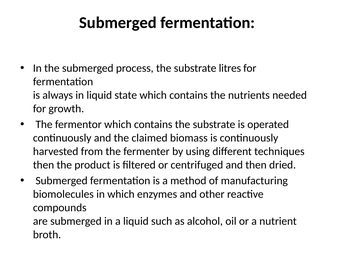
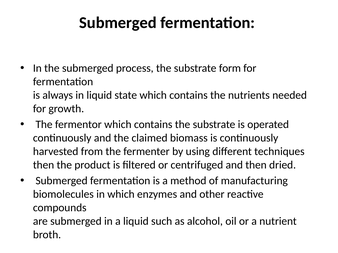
litres: litres -> form
